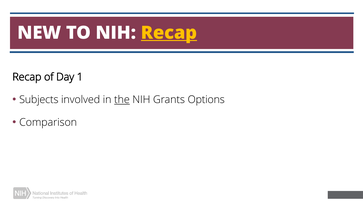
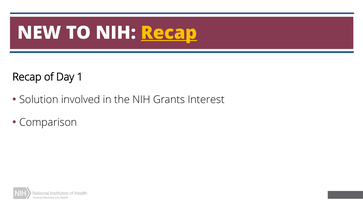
Subjects: Subjects -> Solution
the underline: present -> none
Options: Options -> Interest
